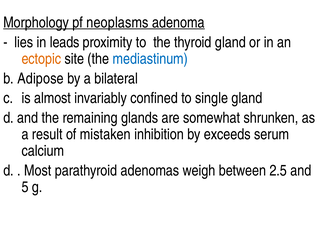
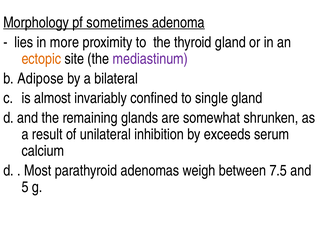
neoplasms: neoplasms -> sometimes
leads: leads -> more
mediastinum colour: blue -> purple
mistaken: mistaken -> unilateral
2.5: 2.5 -> 7.5
